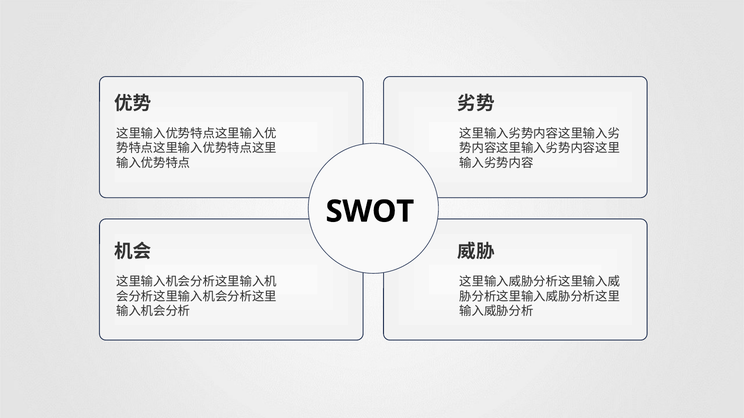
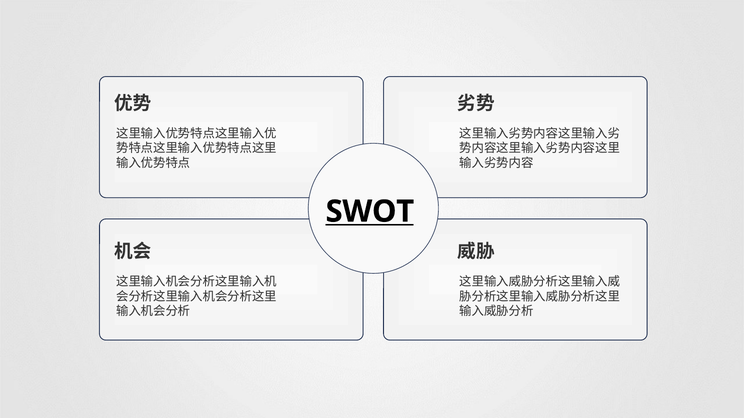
SWOT underline: none -> present
